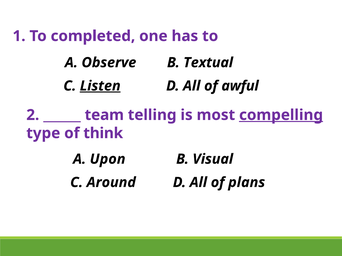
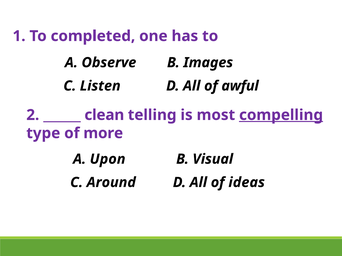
Textual: Textual -> Images
Listen underline: present -> none
team: team -> clean
think: think -> more
plans: plans -> ideas
